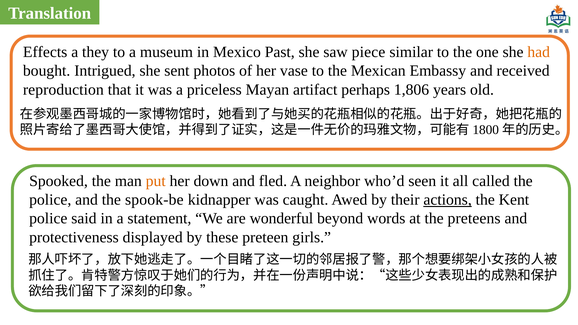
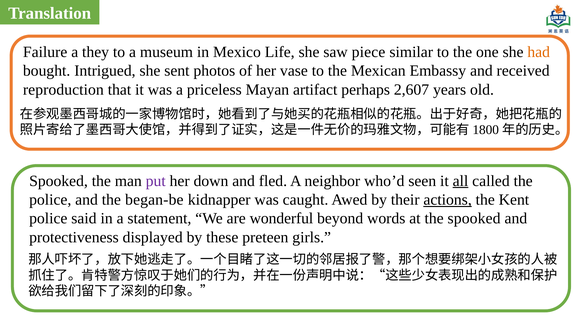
Effects: Effects -> Failure
Past: Past -> Life
1,806: 1,806 -> 2,607
put colour: orange -> purple
all underline: none -> present
spook-be: spook-be -> began-be
the preteens: preteens -> spooked
